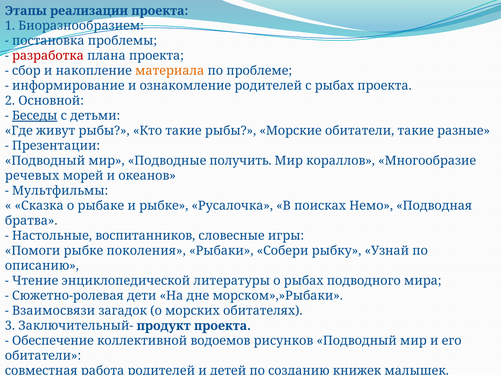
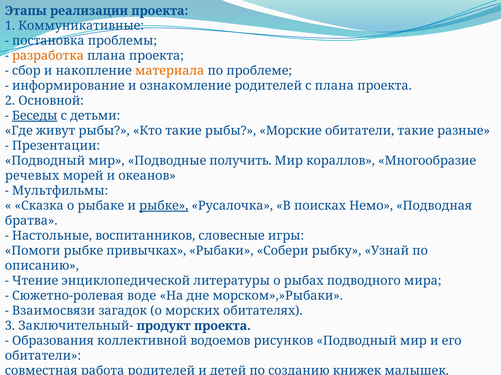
Биоразнообразием: Биоразнообразием -> Коммуникативные
разработка colour: red -> orange
с рыбах: рыбах -> плана
рыбке at (164, 206) underline: none -> present
поколения: поколения -> привычках
дети: дети -> воде
Обеспечение: Обеспечение -> Образования
